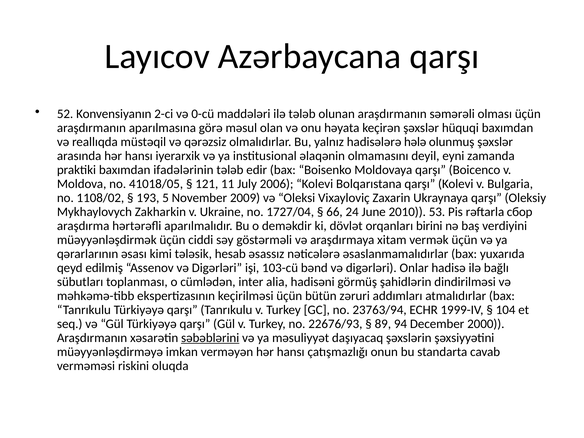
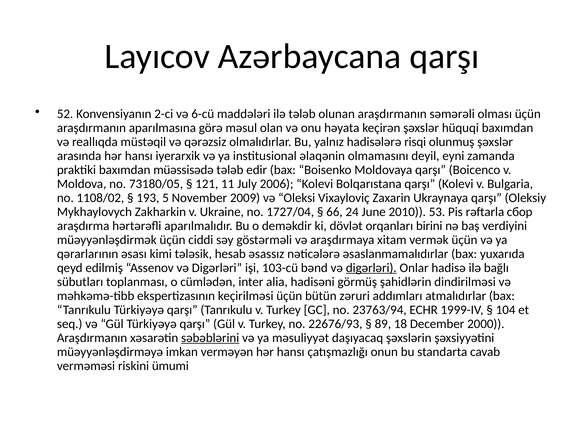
0-cü: 0-cü -> 6-cü
hələ: hələ -> risqi
ifadələrinin: ifadələrinin -> müəssisədə
41018/05: 41018/05 -> 73180/05
digərləri at (371, 268) underline: none -> present
94: 94 -> 18
oluqda: oluqda -> ümumi
